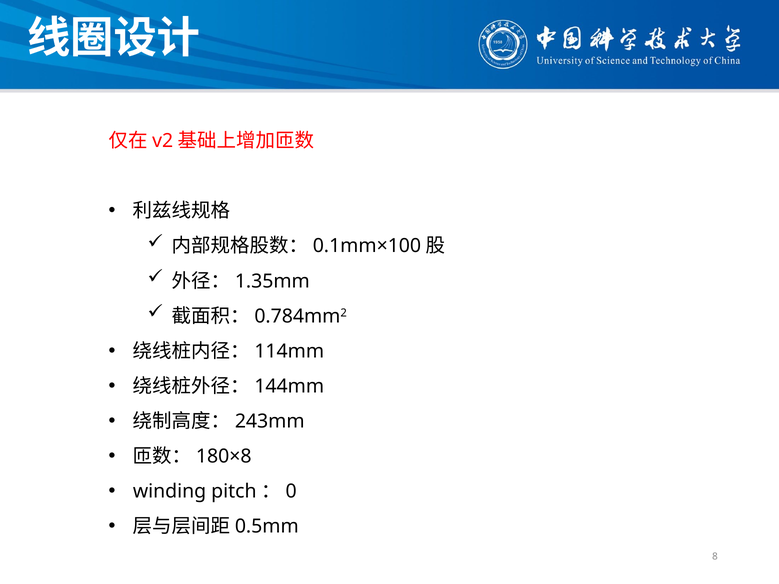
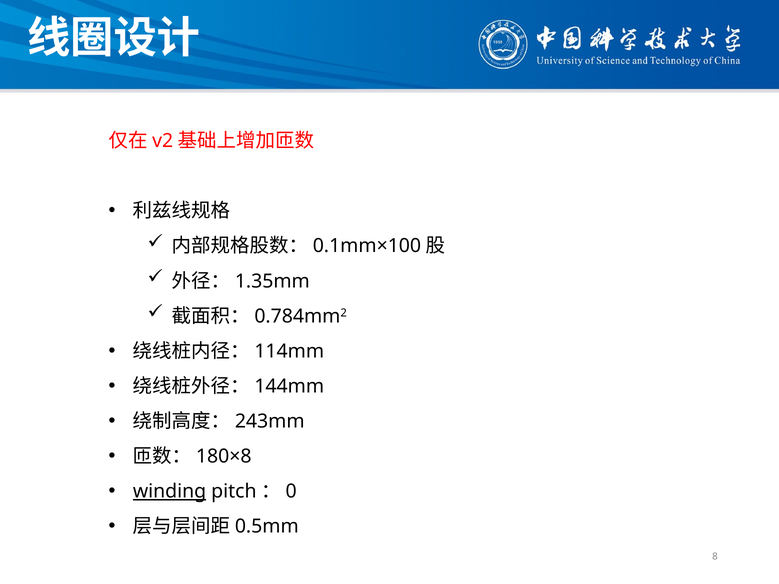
winding underline: none -> present
